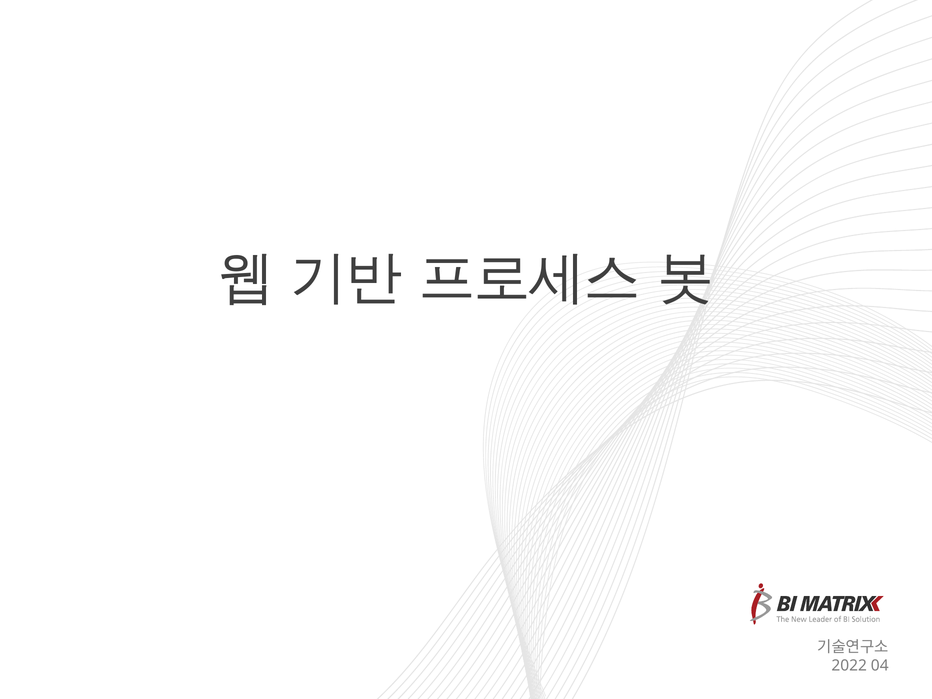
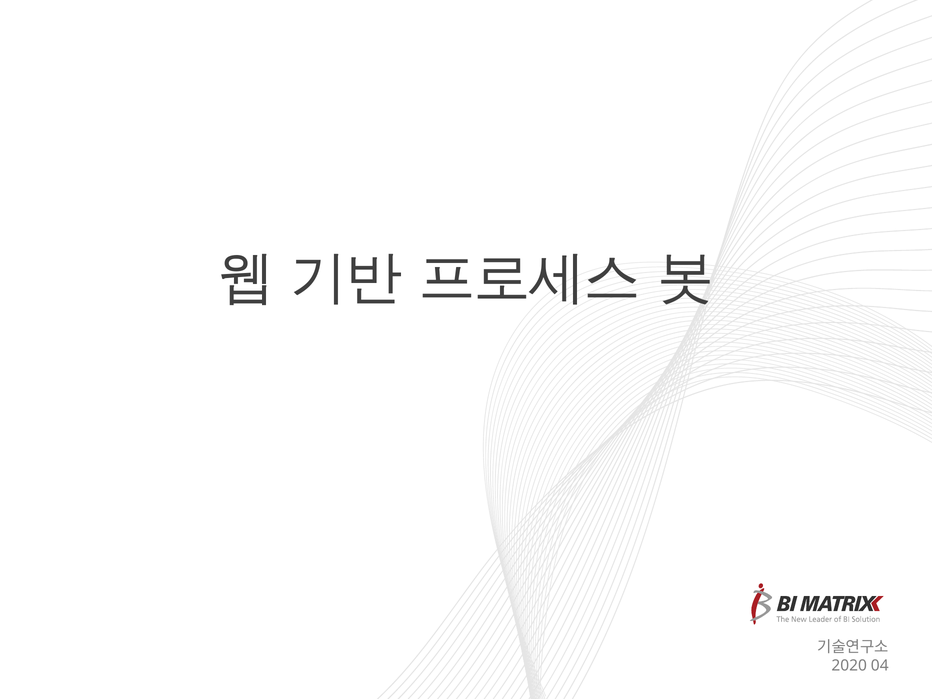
2022: 2022 -> 2020
